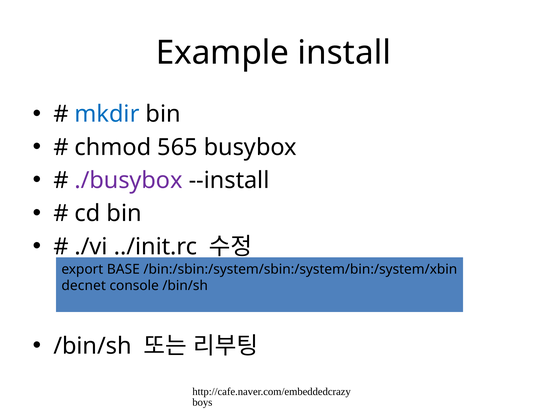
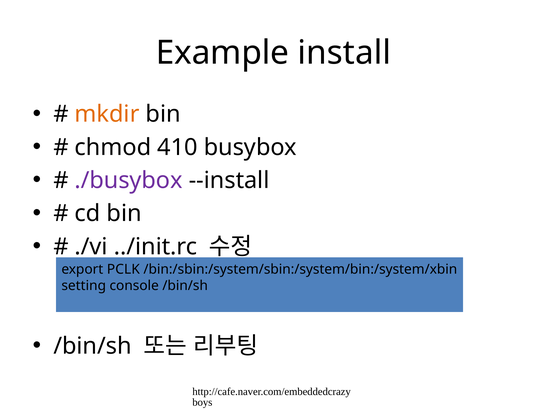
mkdir colour: blue -> orange
565: 565 -> 410
BASE: BASE -> PCLK
decnet: decnet -> setting
